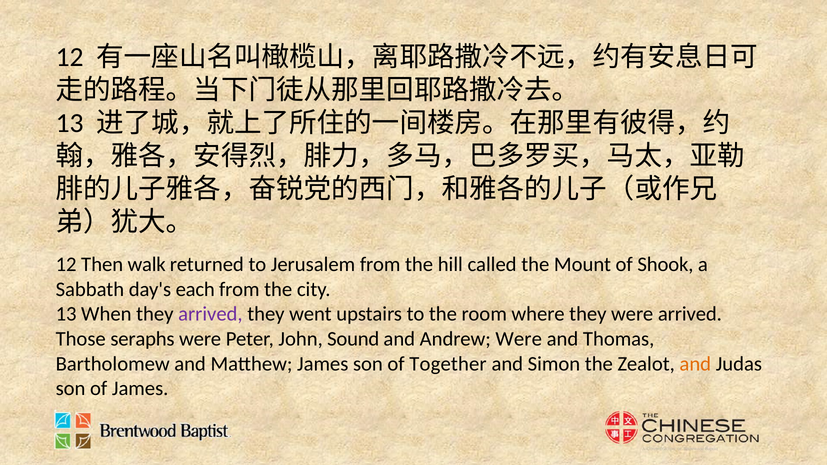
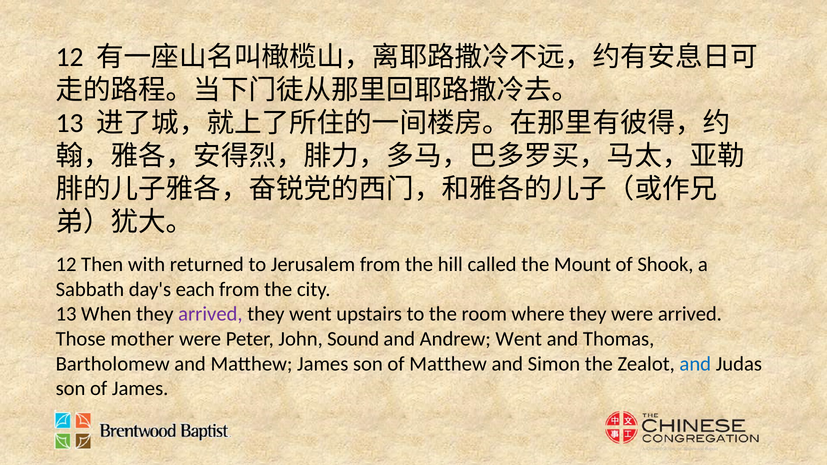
walk: walk -> with
seraphs: seraphs -> mother
Andrew Were: Were -> Went
of Together: Together -> Matthew
and at (695, 364) colour: orange -> blue
